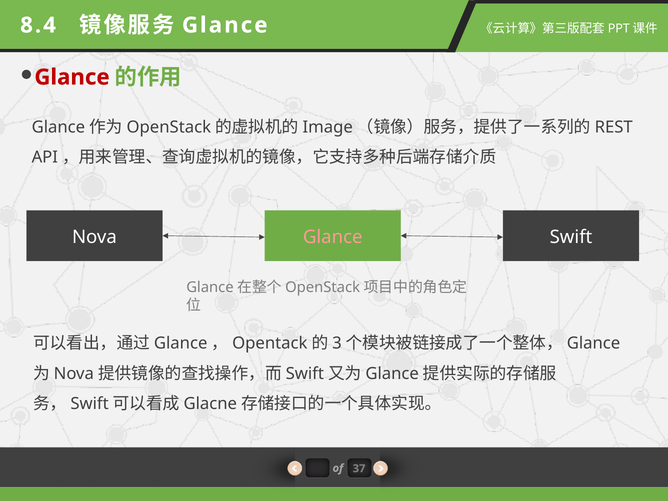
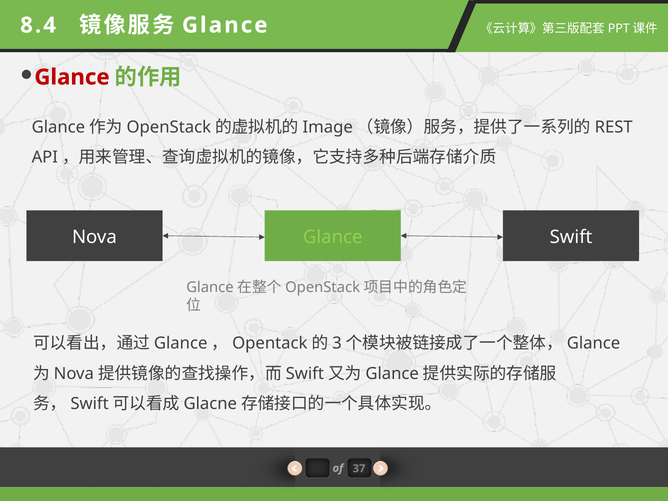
Glance at (333, 237) colour: pink -> light green
